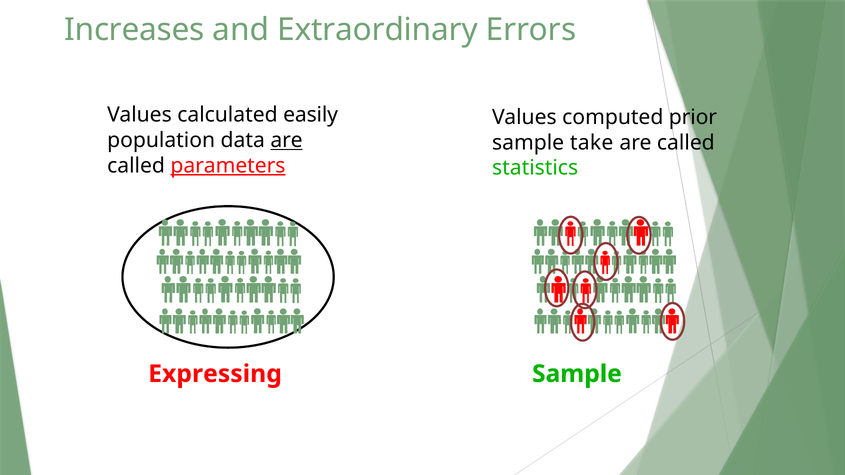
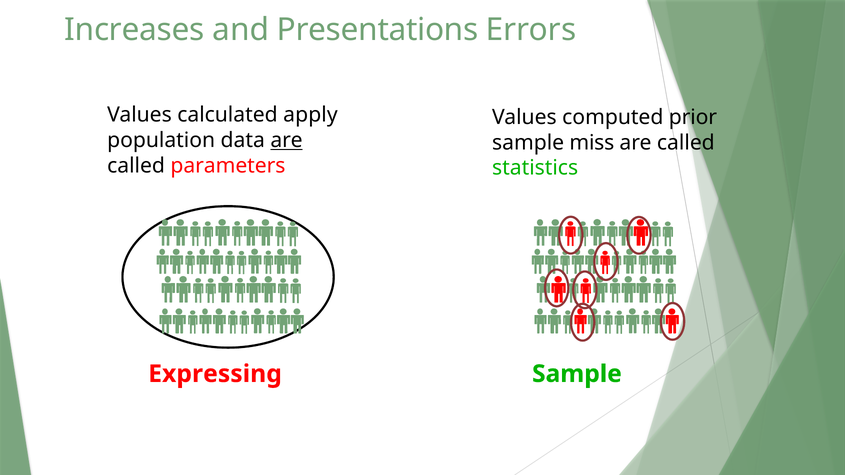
Extraordinary: Extraordinary -> Presentations
easily: easily -> apply
take: take -> miss
parameters underline: present -> none
